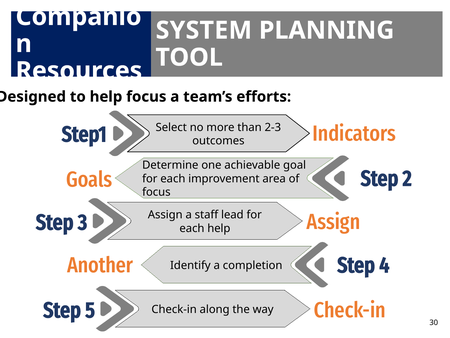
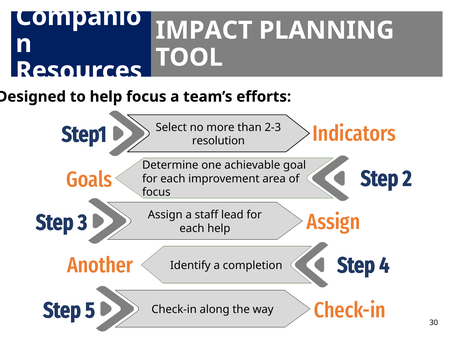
SYSTEM: SYSTEM -> IMPACT
outcomes: outcomes -> resolution
